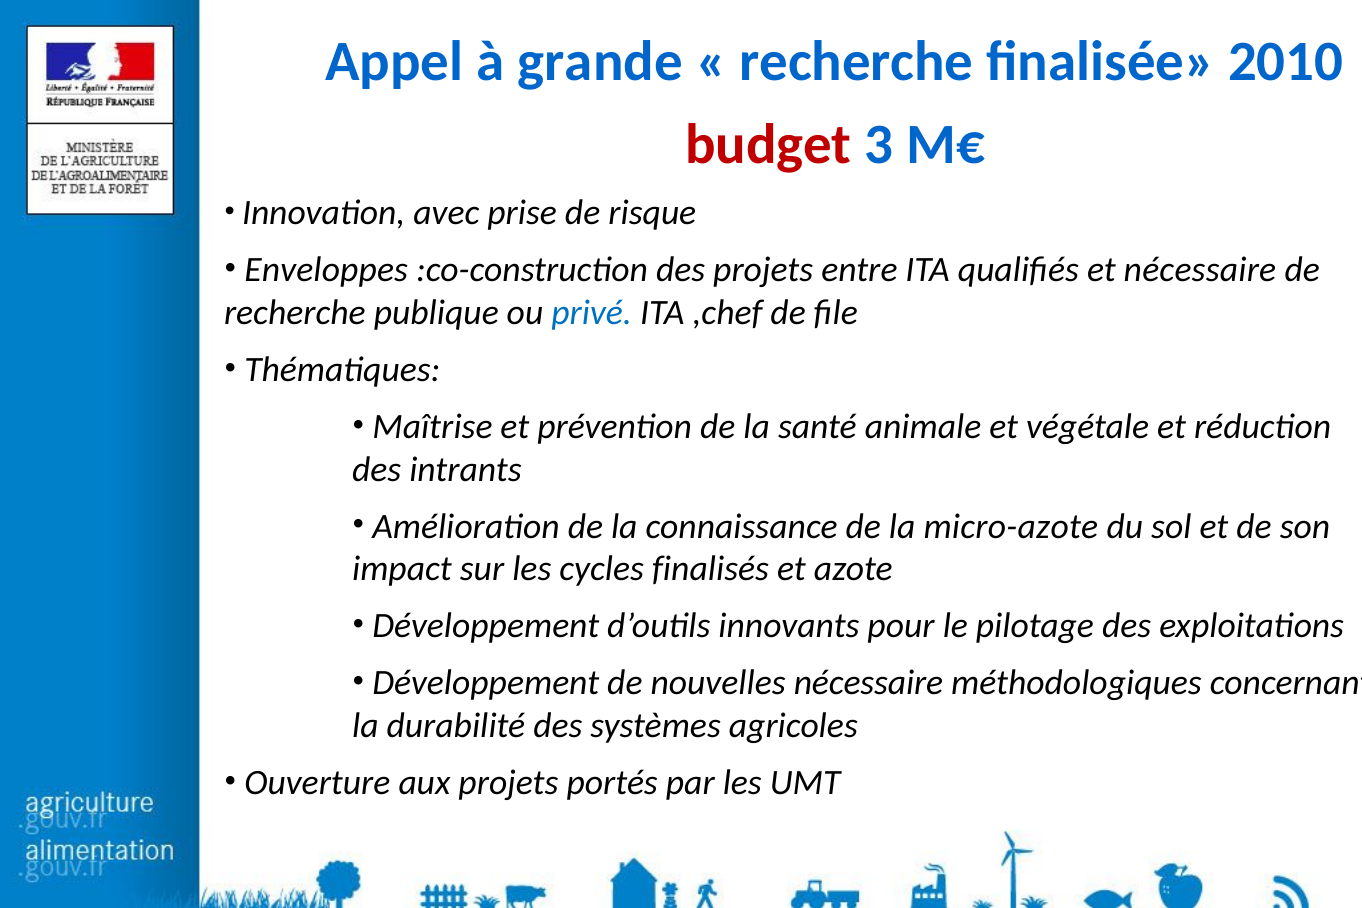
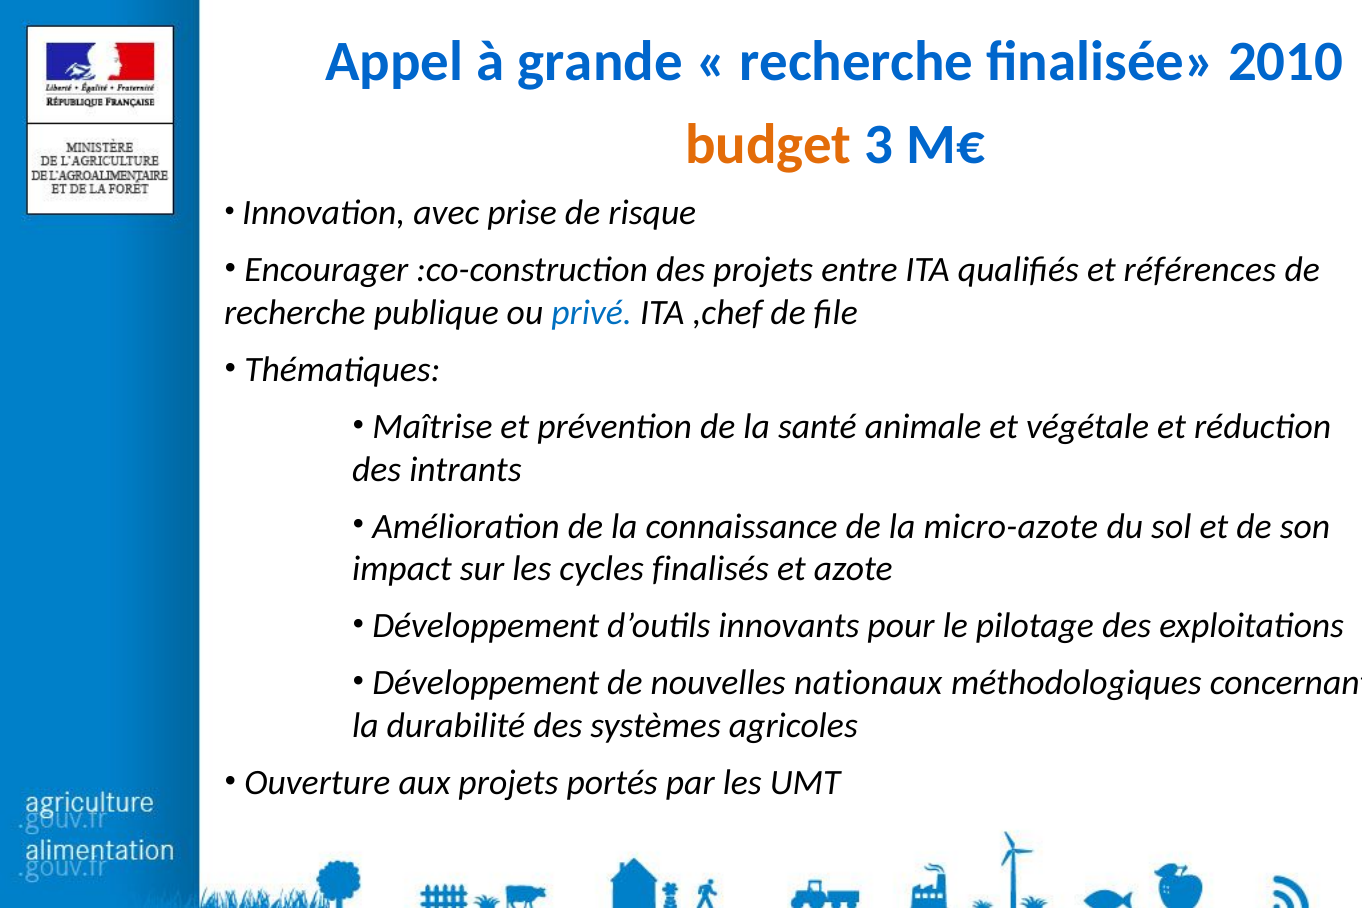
budget colour: red -> orange
Enveloppes: Enveloppes -> Encourager
et nécessaire: nécessaire -> références
nouvelles nécessaire: nécessaire -> nationaux
